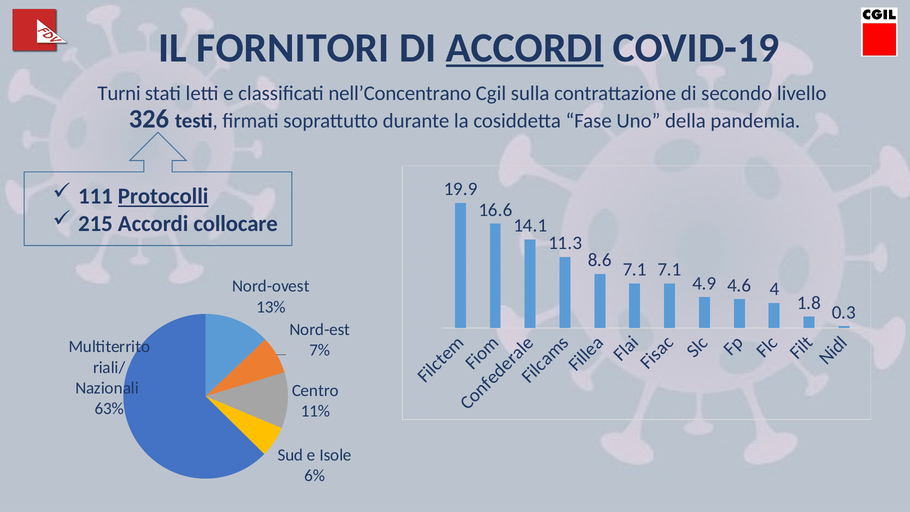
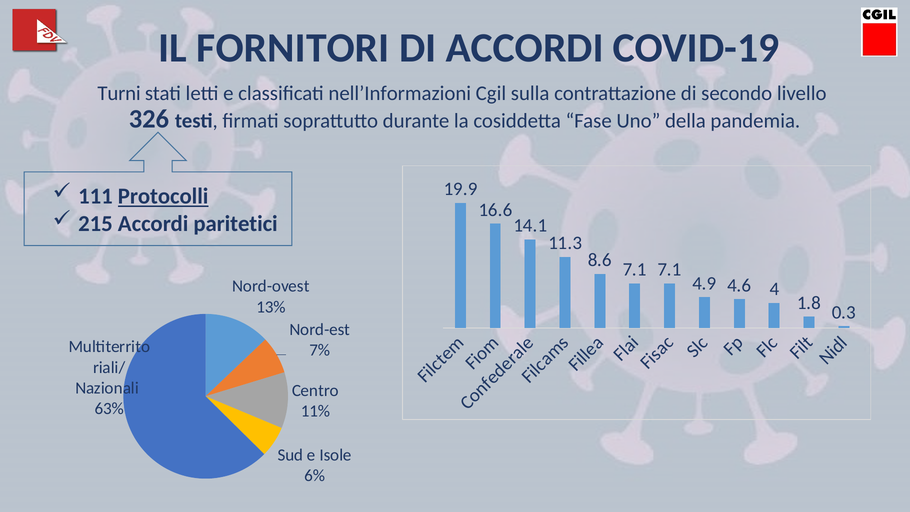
ACCORDI at (525, 48) underline: present -> none
nell’Concentrano: nell’Concentrano -> nell’Informazioni
collocare: collocare -> paritetici
